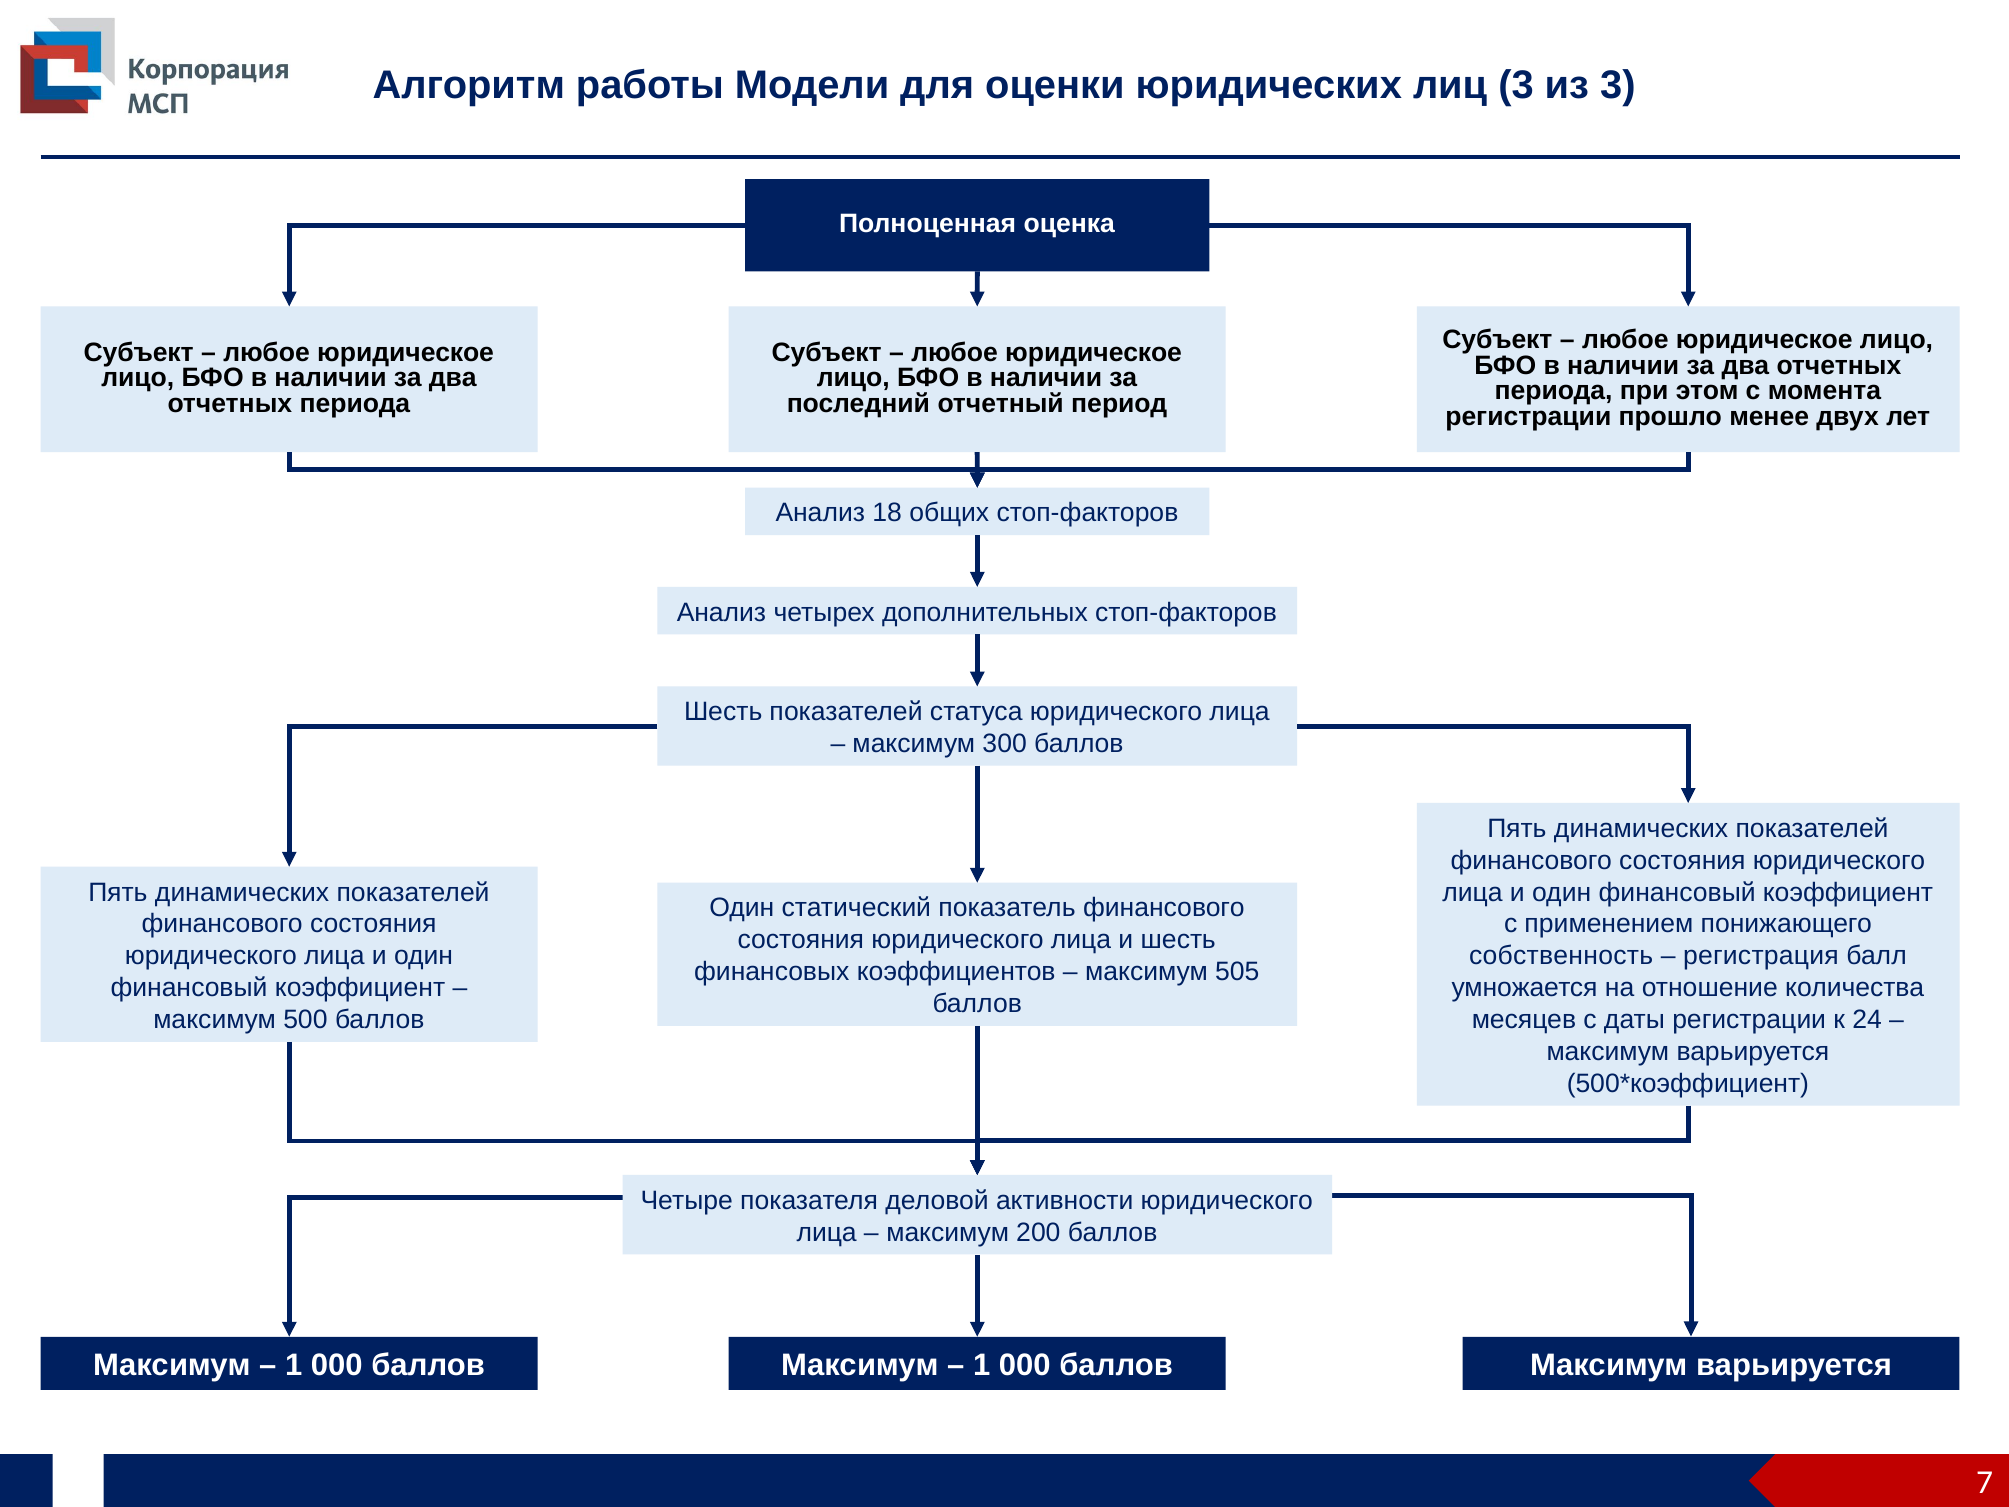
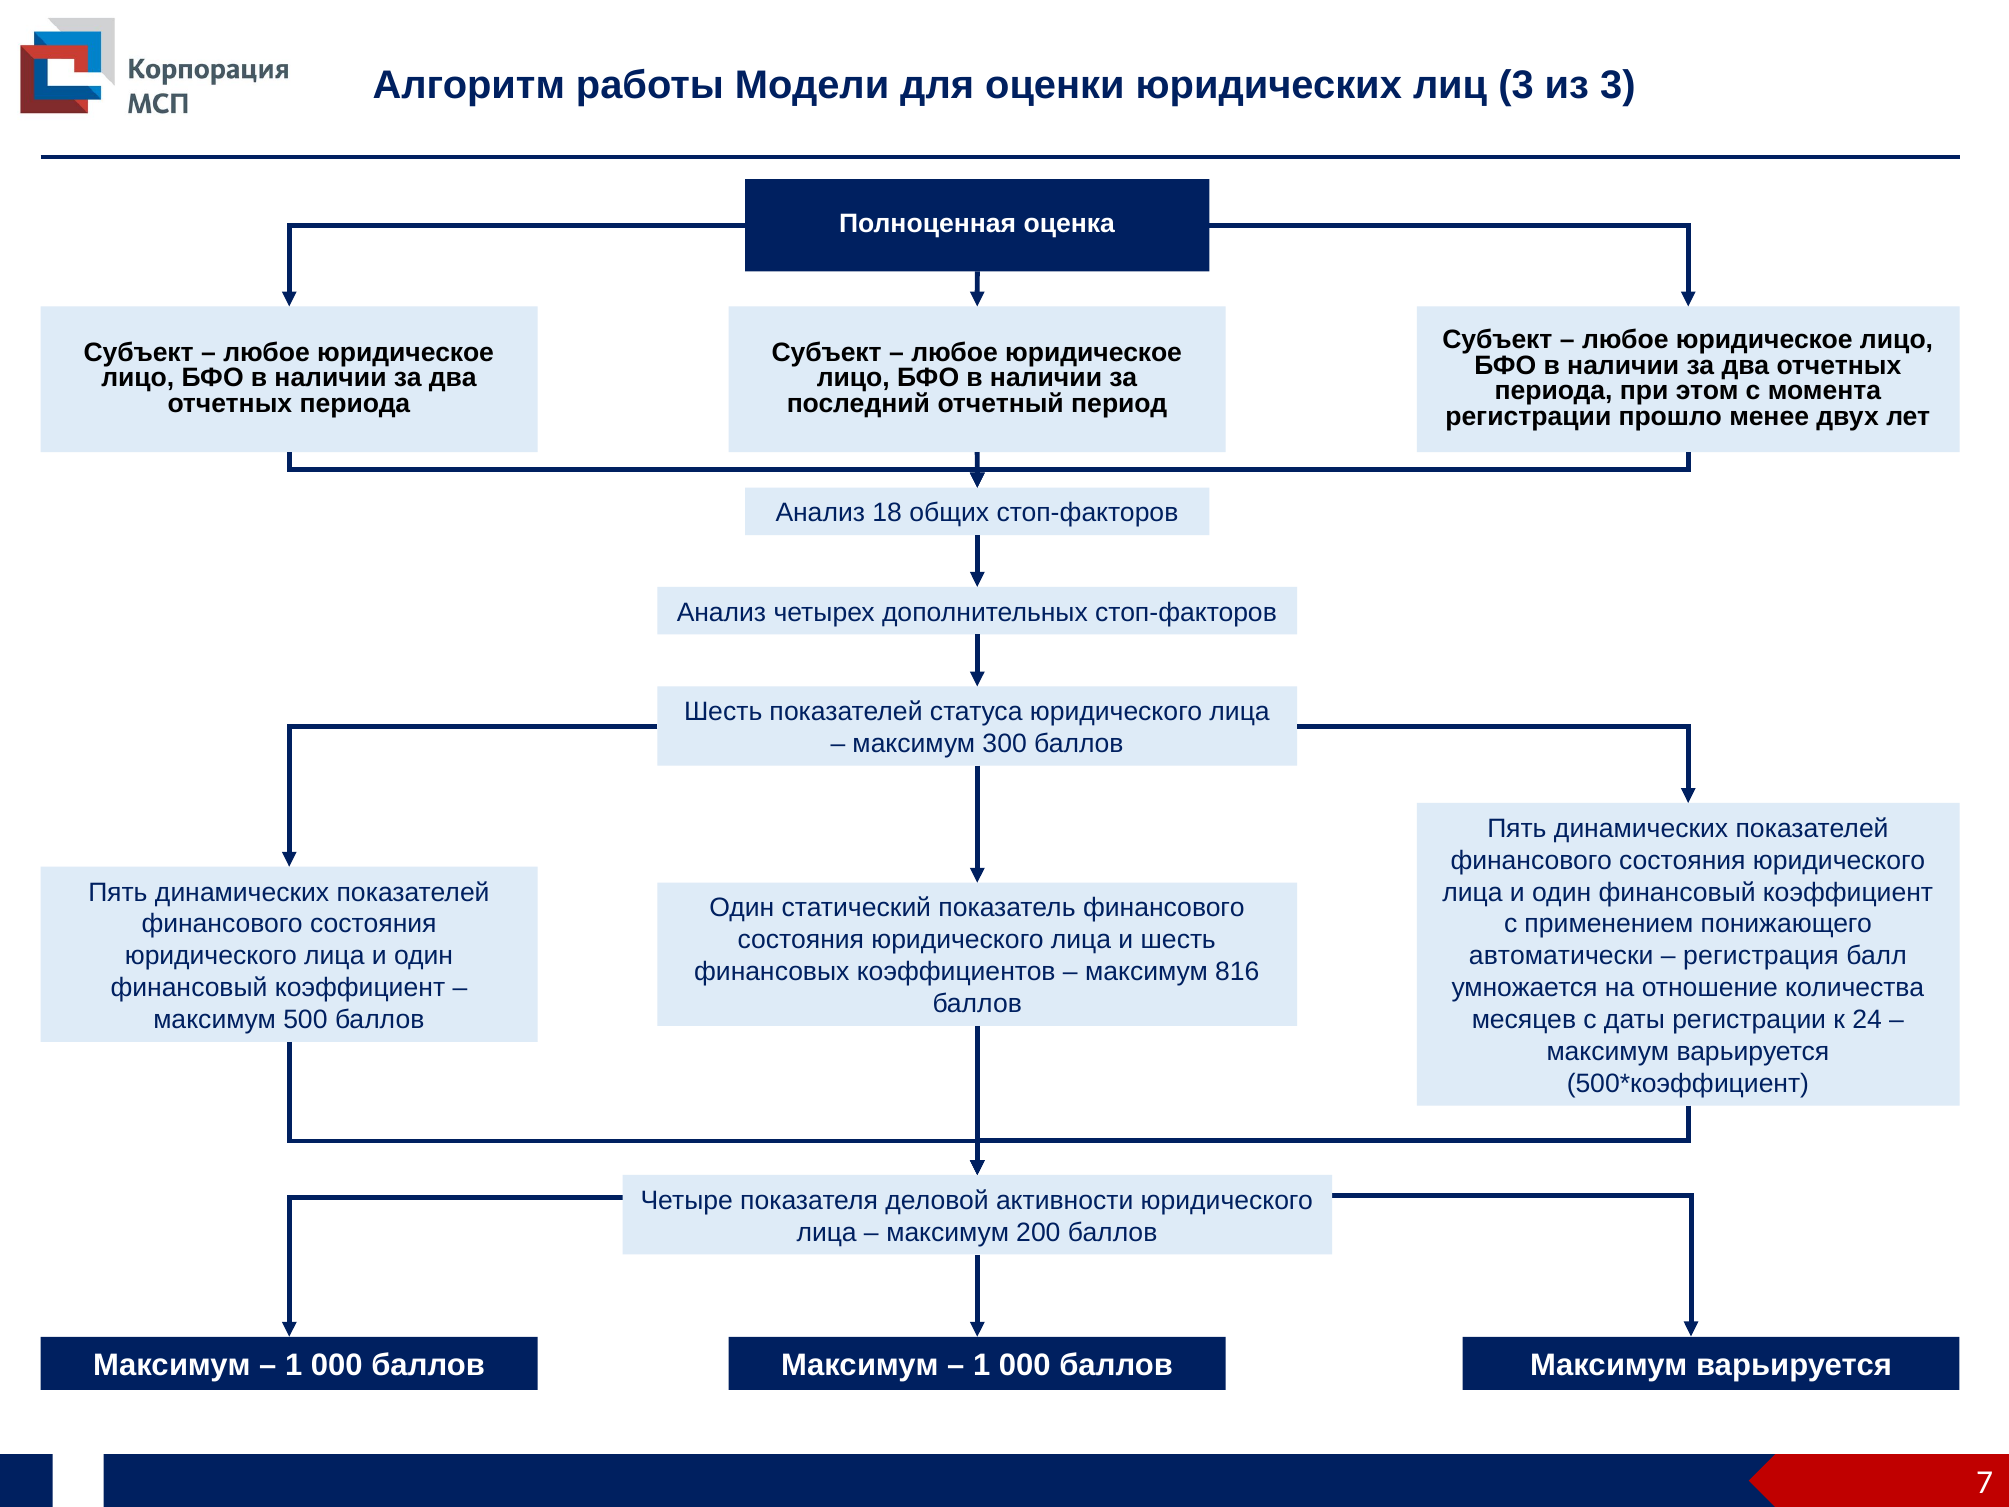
собственность: собственность -> автоматически
505: 505 -> 816
